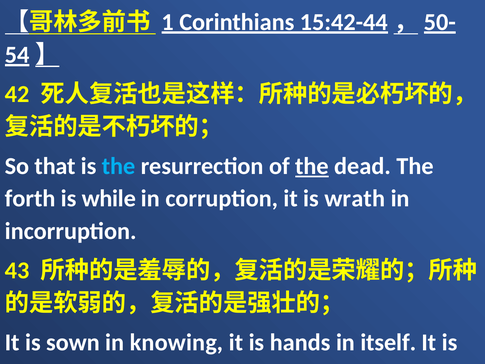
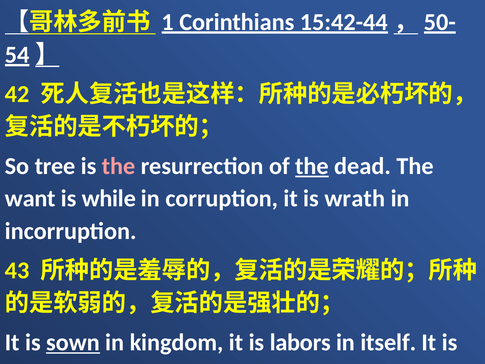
that: that -> tree
the at (119, 166) colour: light blue -> pink
forth: forth -> want
sown at (73, 342) underline: none -> present
knowing: knowing -> kingdom
hands: hands -> labors
